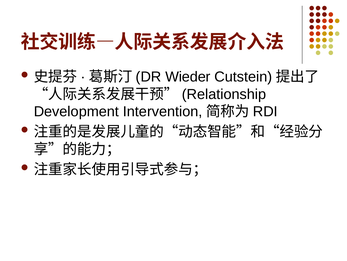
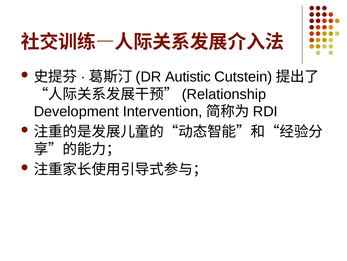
Wieder: Wieder -> Autistic
